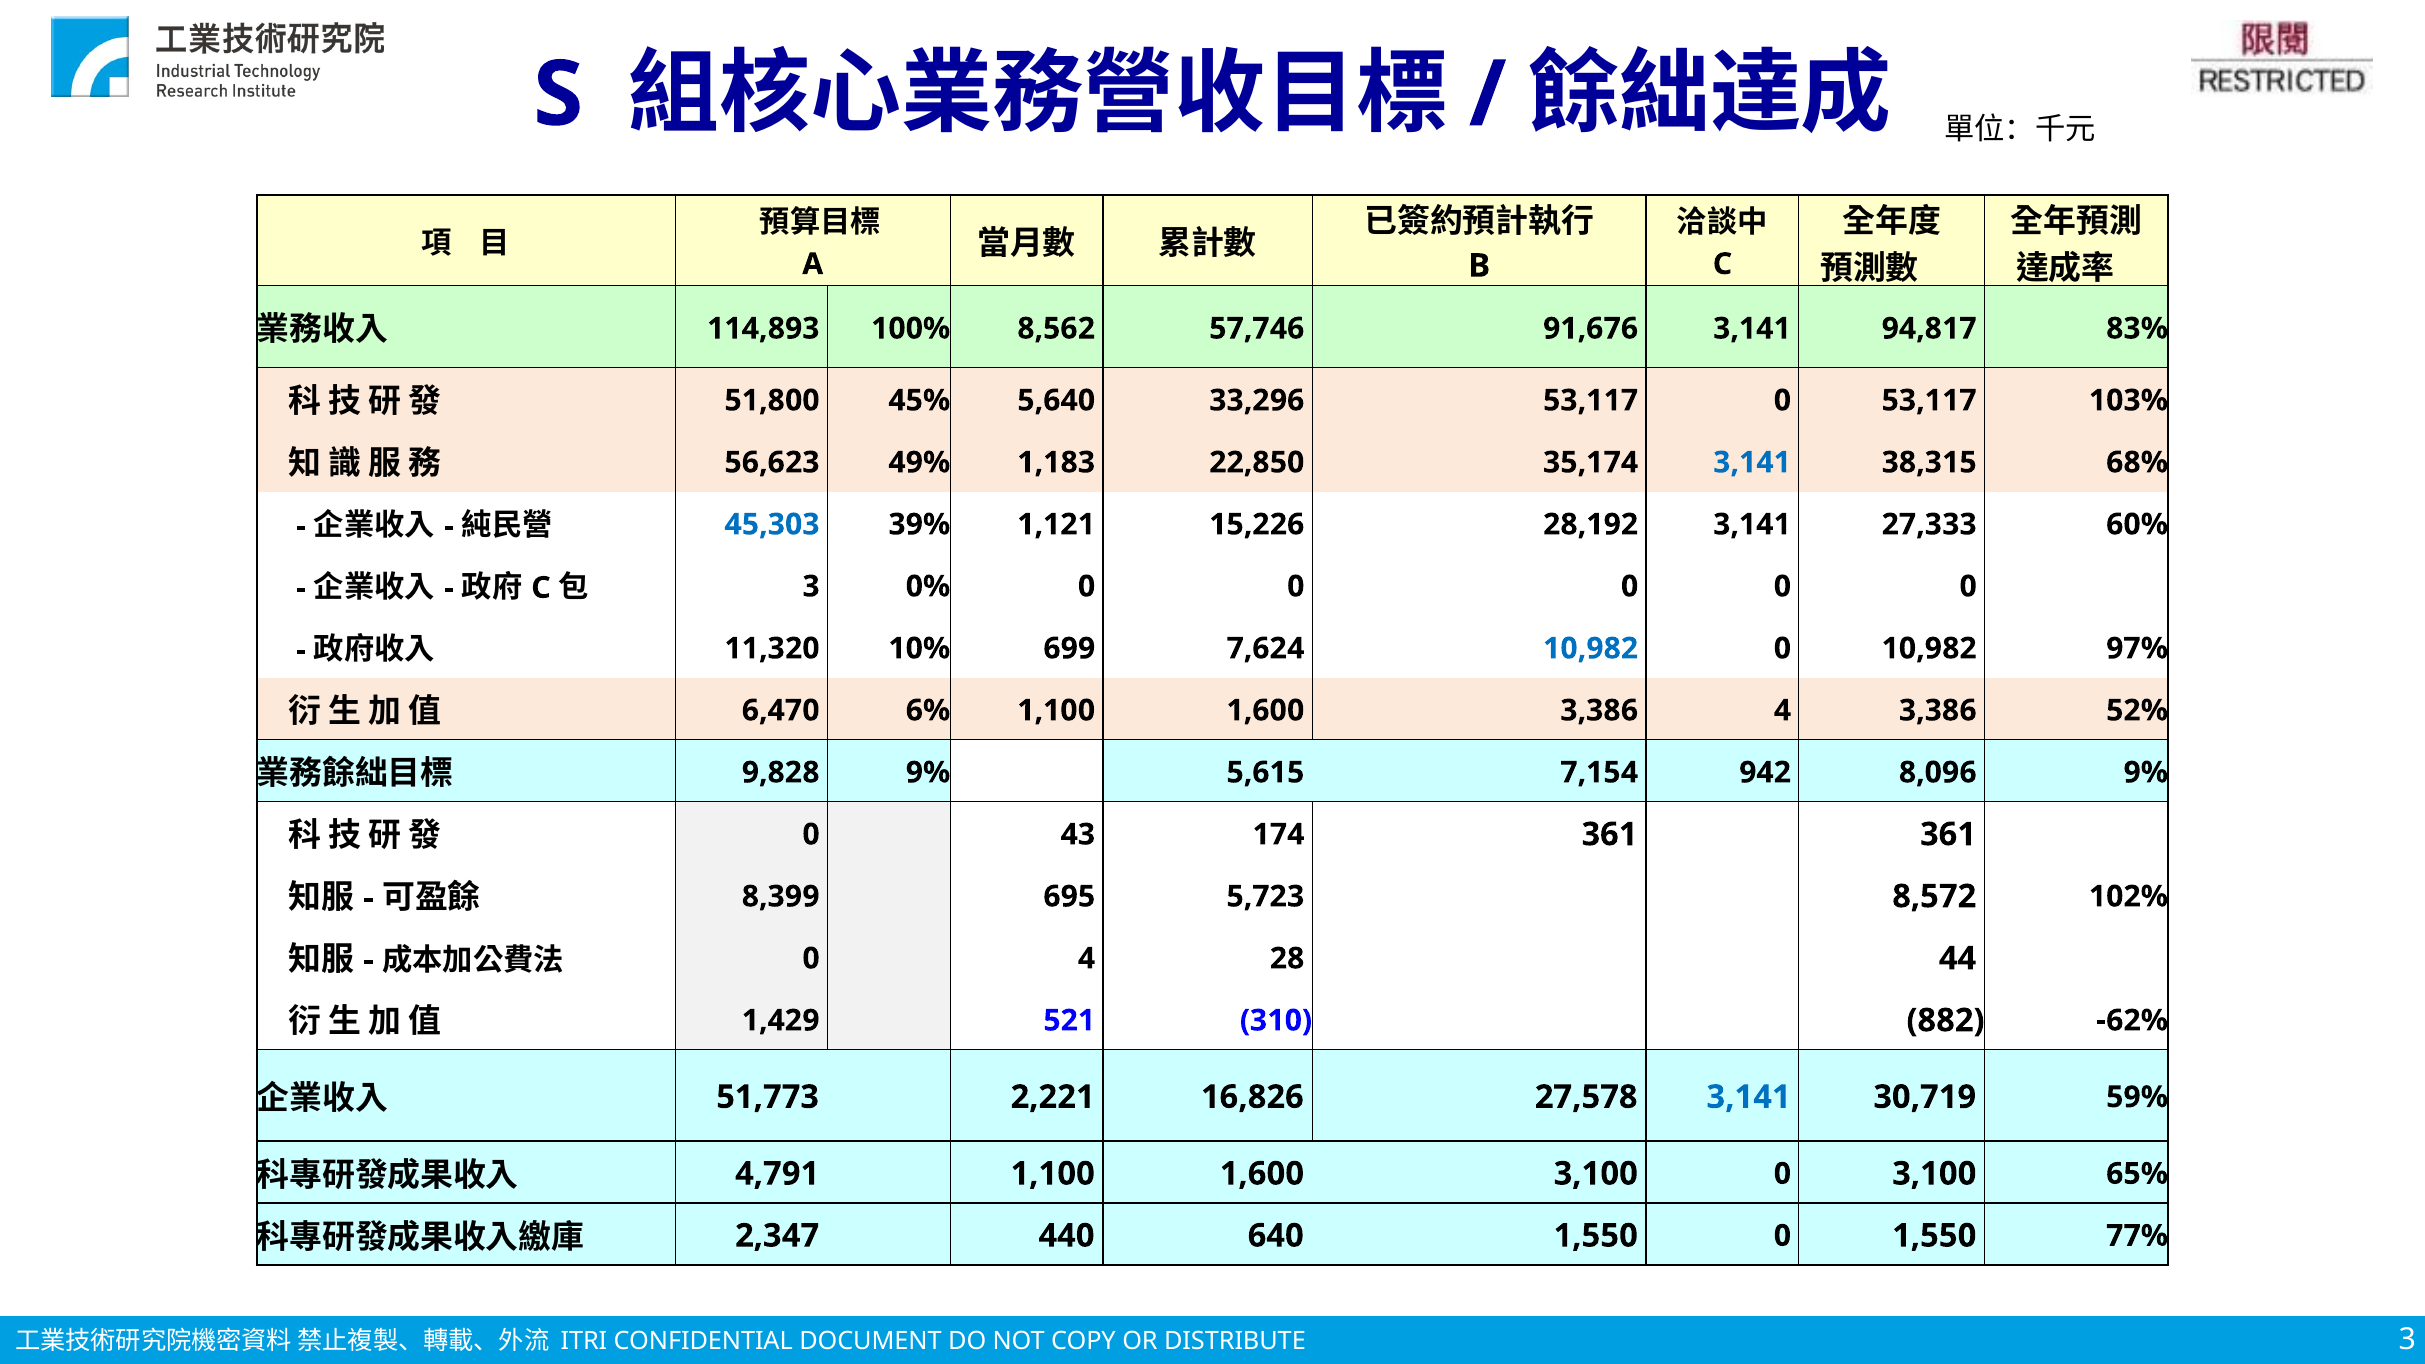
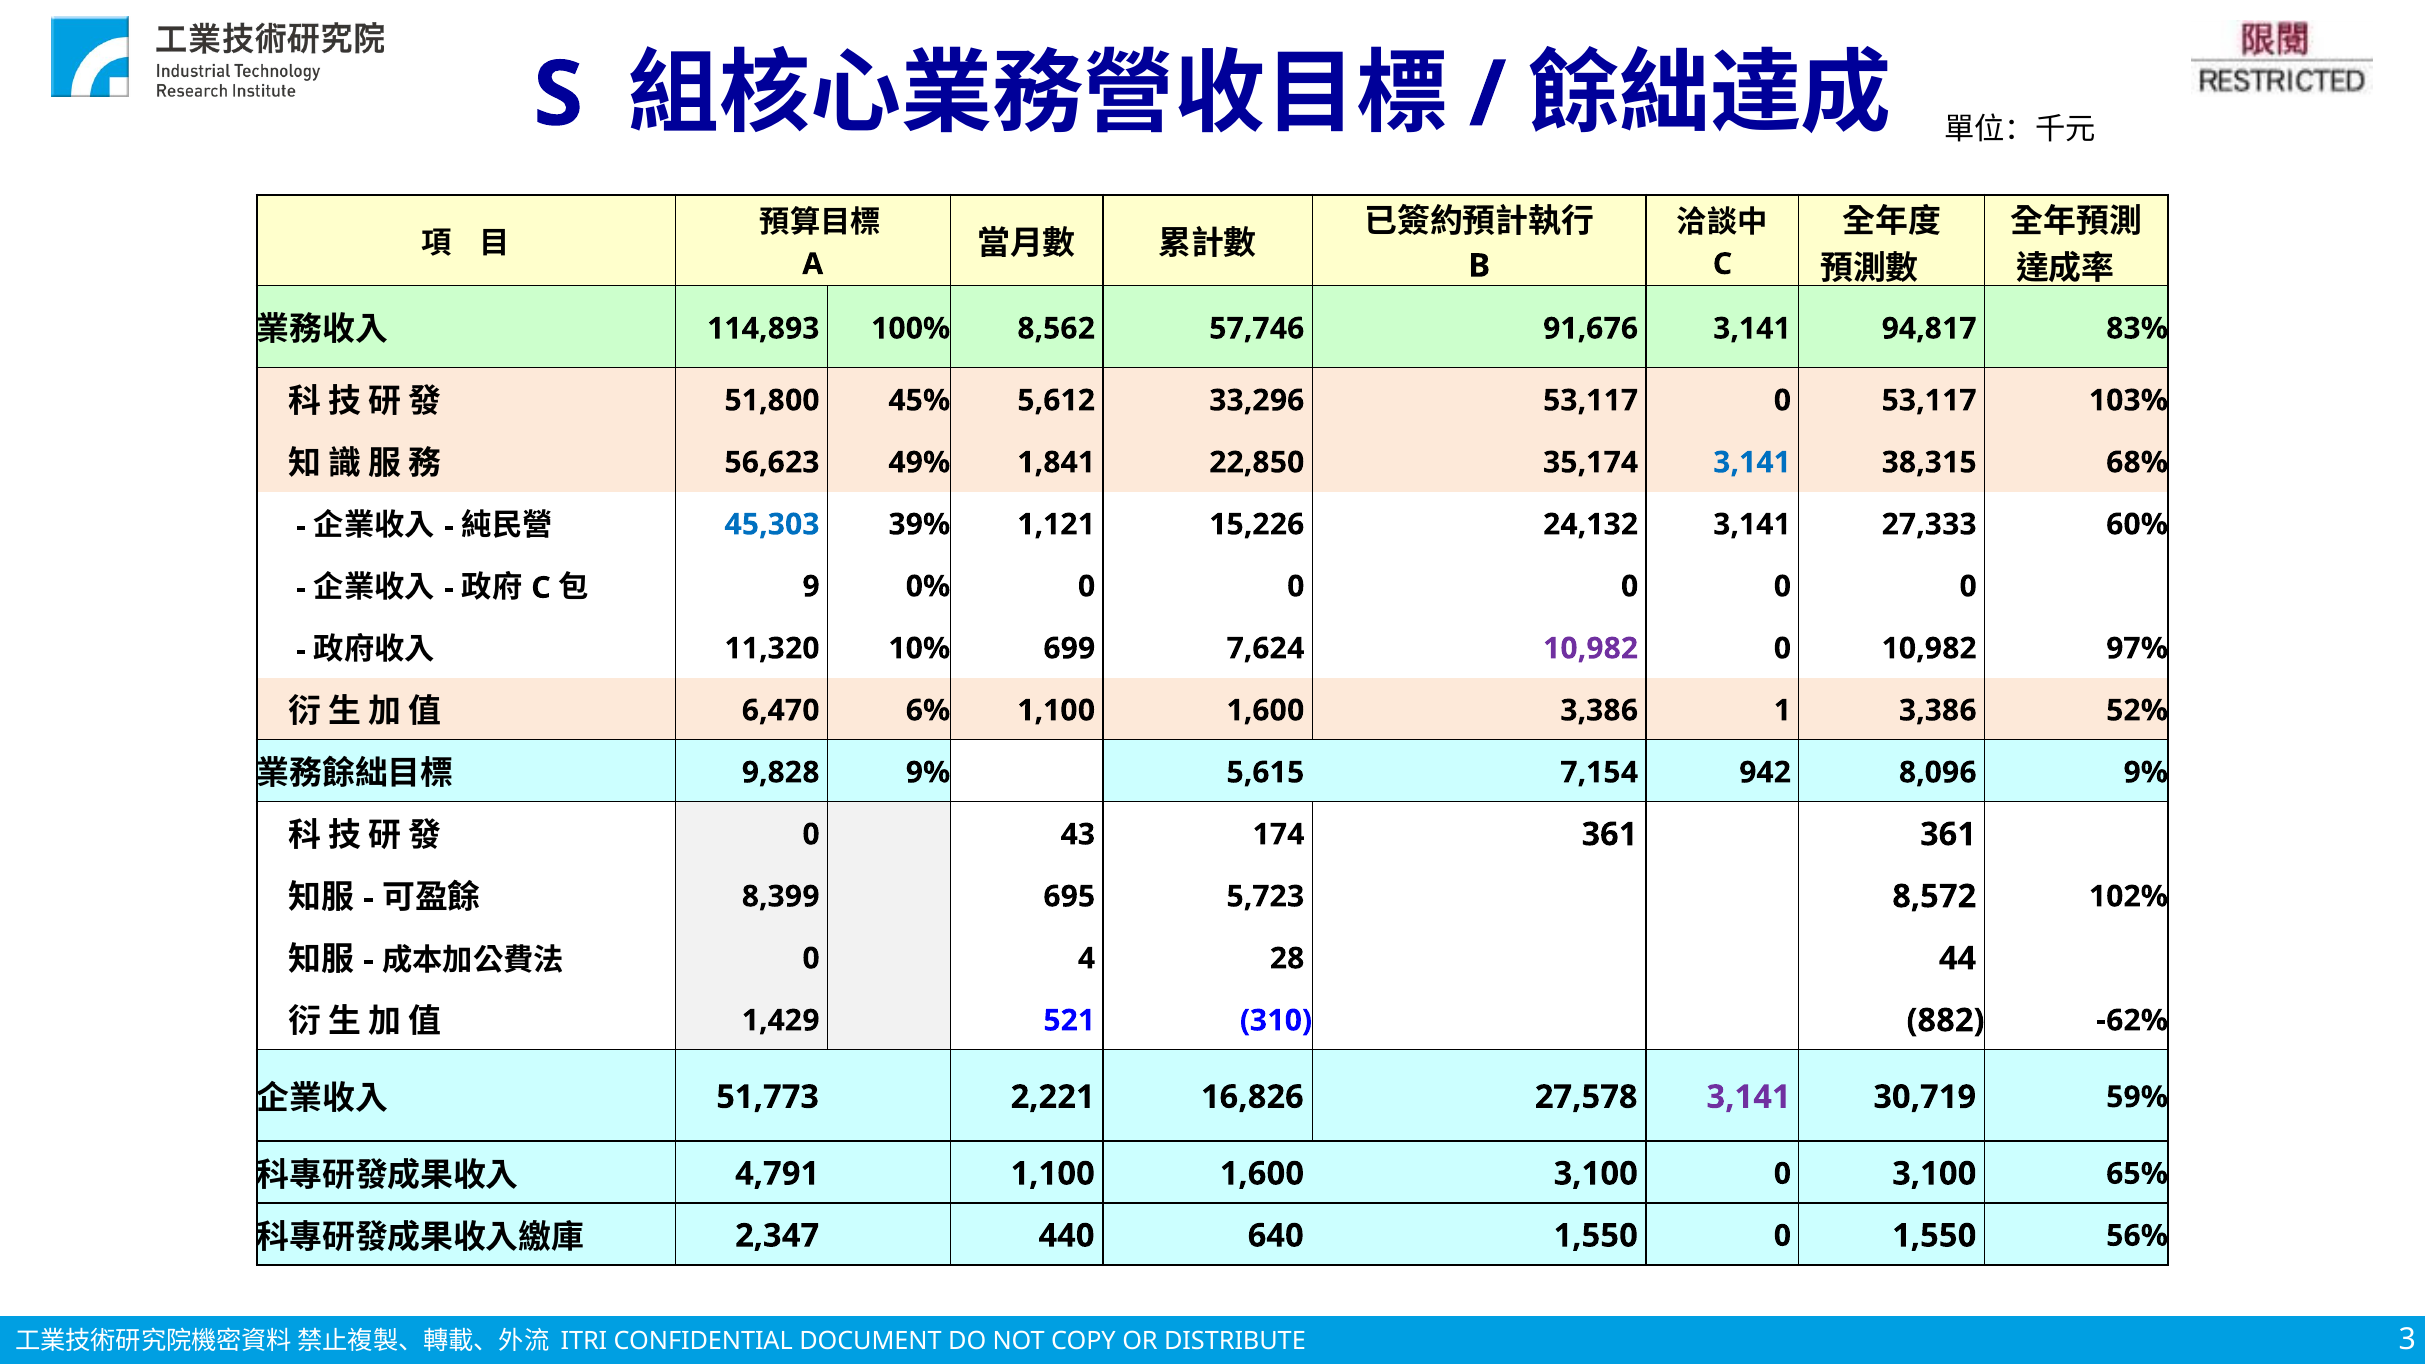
5,640: 5,640 -> 5,612
1,183: 1,183 -> 1,841
28,192: 28,192 -> 24,132
3 at (811, 586): 3 -> 9
10,982 at (1591, 648) colour: blue -> purple
3,386 4: 4 -> 1
3,141 at (1749, 1097) colour: blue -> purple
77%: 77% -> 56%
